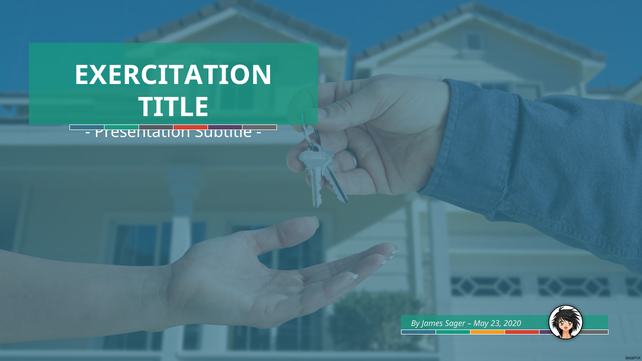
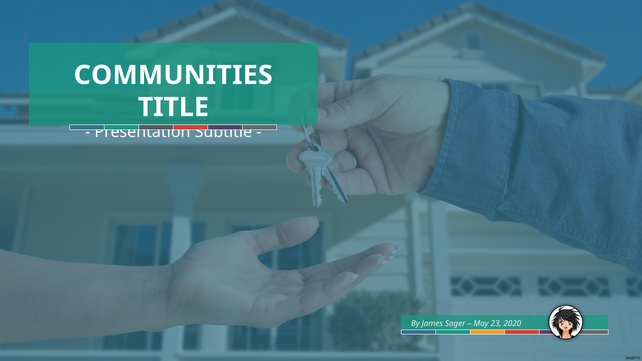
EXERCITATION: EXERCITATION -> COMMUNITIES
